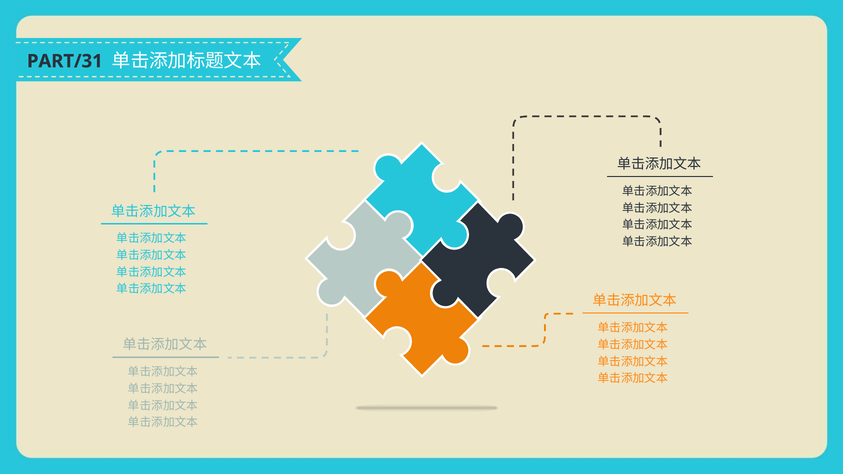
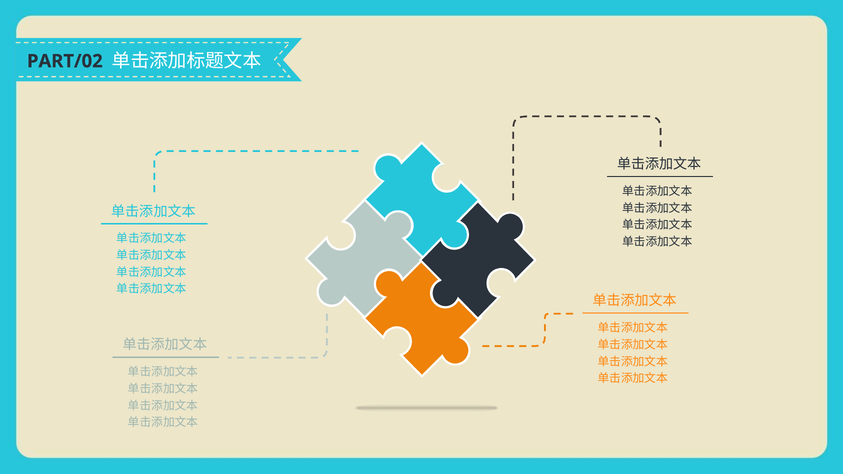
PART/31: PART/31 -> PART/02
